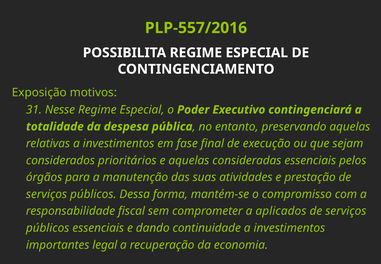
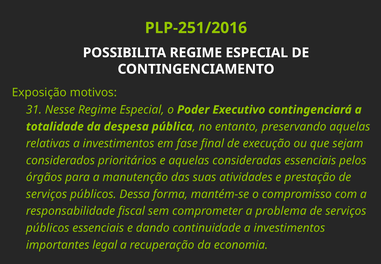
PLP-557/2016: PLP-557/2016 -> PLP-251/2016
aplicados: aplicados -> problema
